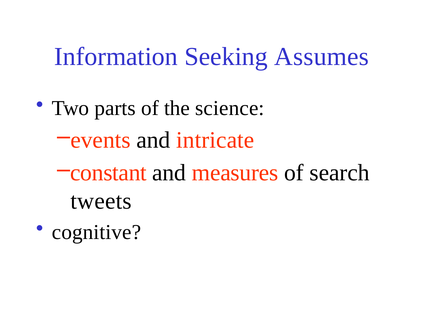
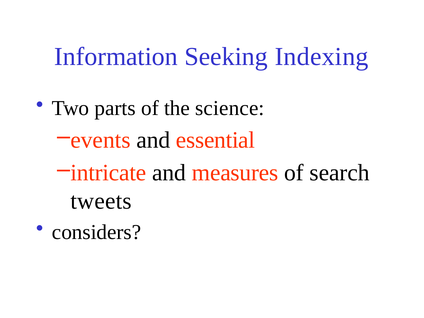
Assumes: Assumes -> Indexing
intricate: intricate -> essential
constant: constant -> intricate
cognitive: cognitive -> considers
